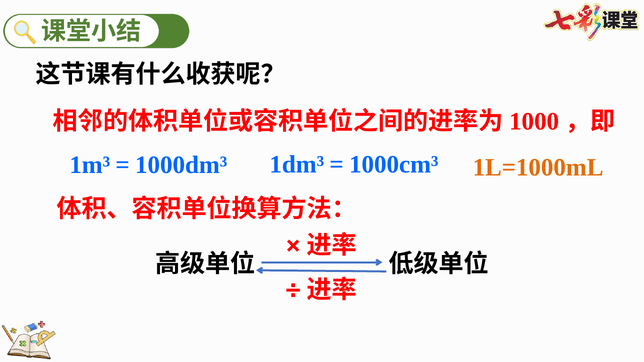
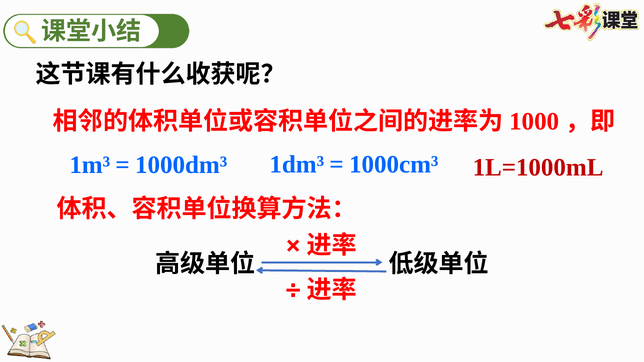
1L=1000mL colour: orange -> red
